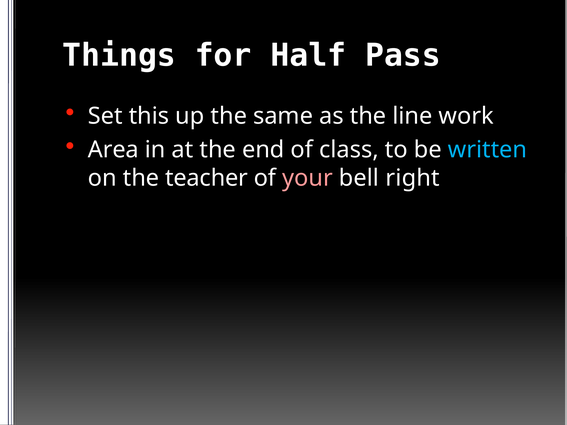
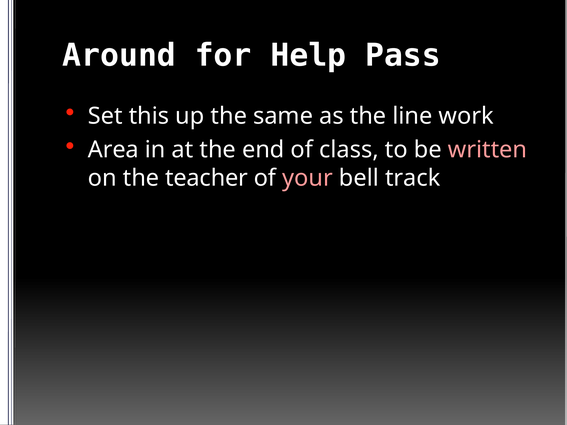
Things: Things -> Around
Half: Half -> Help
written colour: light blue -> pink
right: right -> track
